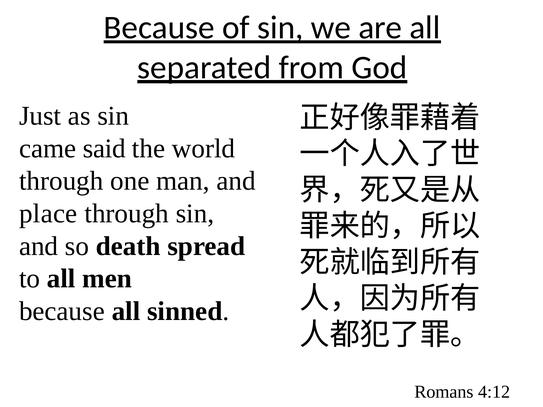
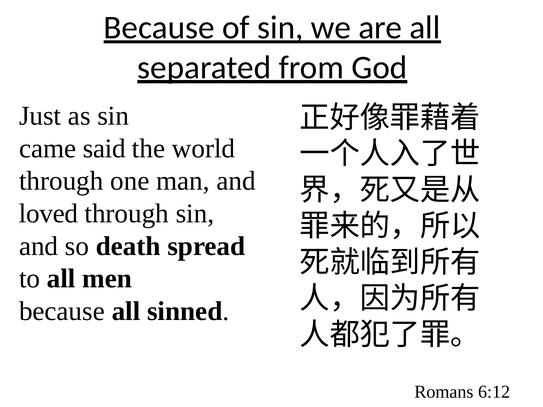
place: place -> loved
4:12: 4:12 -> 6:12
